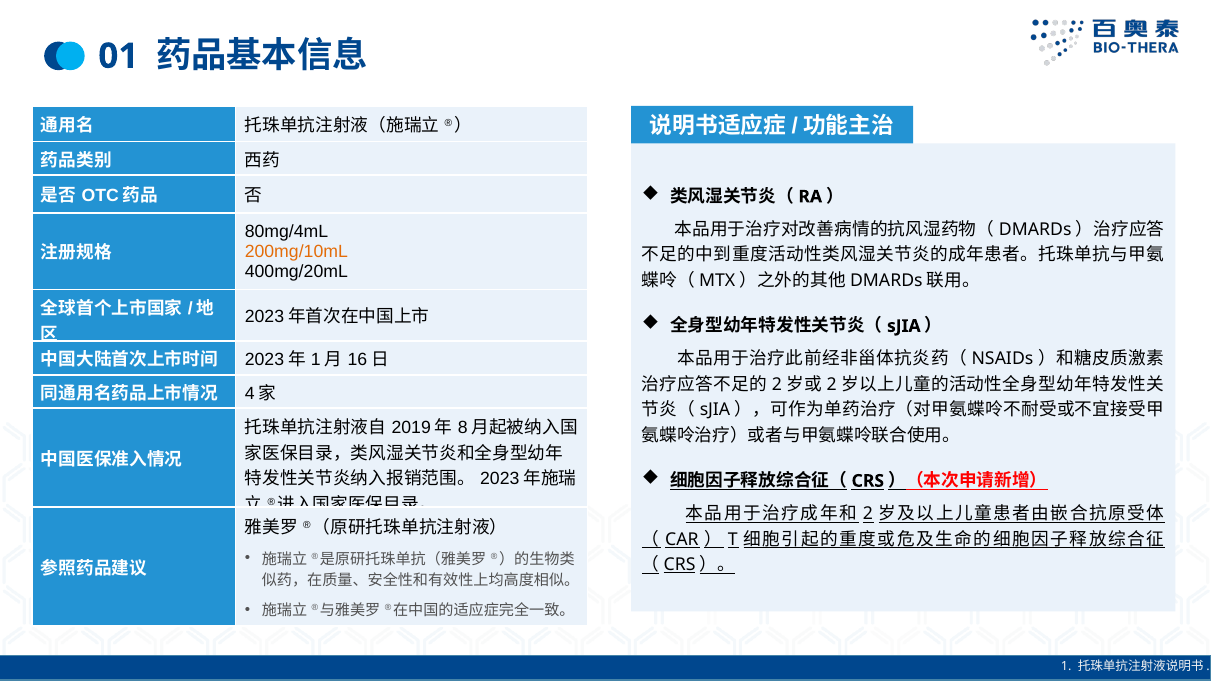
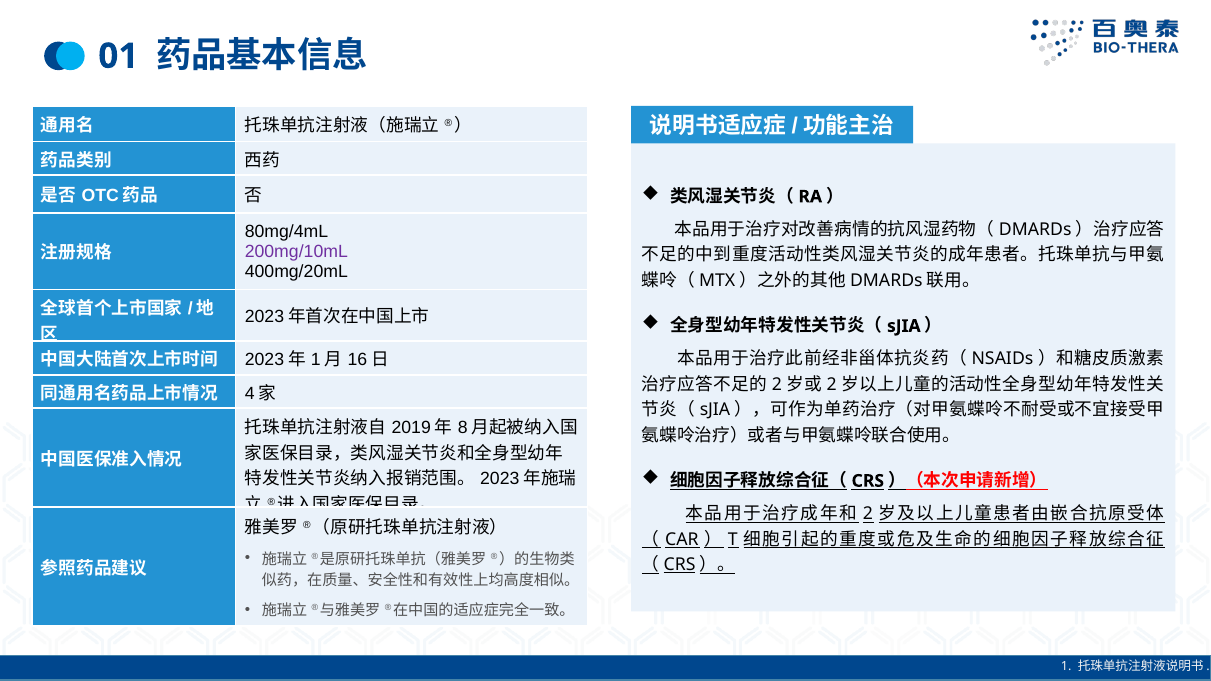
200mg/10mL colour: orange -> purple
